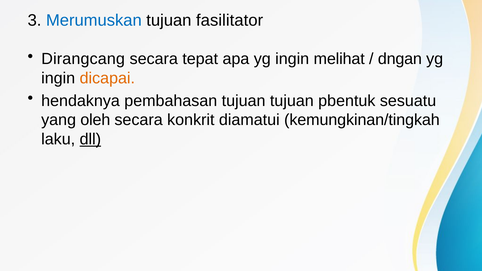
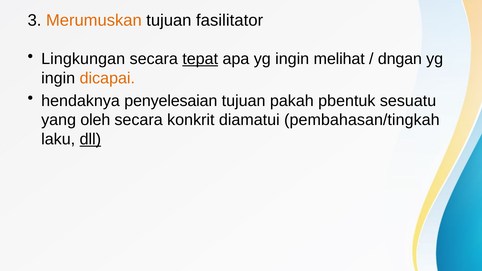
Merumuskan colour: blue -> orange
Dirangcang: Dirangcang -> Lingkungan
tepat underline: none -> present
pembahasan: pembahasan -> penyelesaian
tujuan tujuan: tujuan -> pakah
kemungkinan/tingkah: kemungkinan/tingkah -> pembahasan/tingkah
